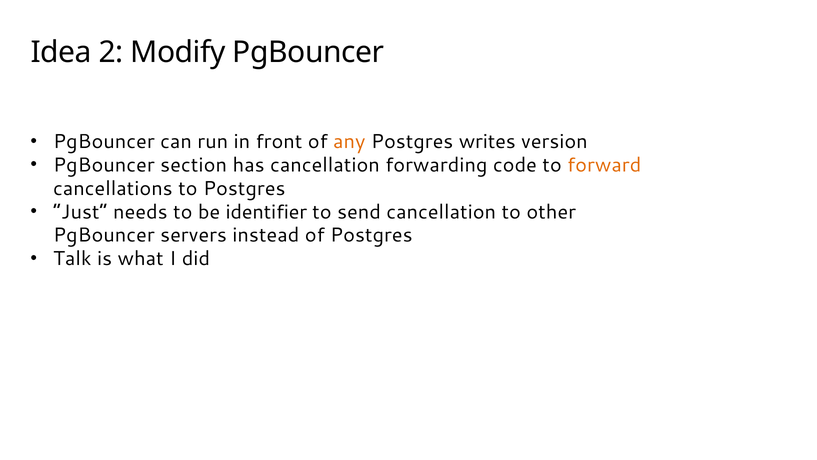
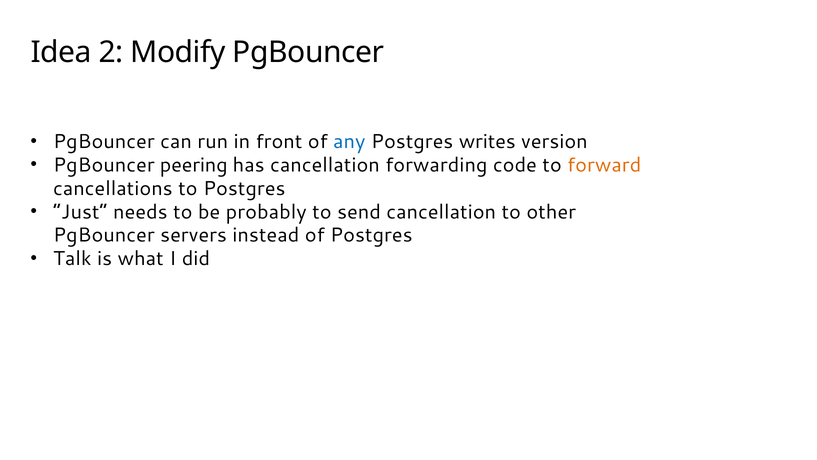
any colour: orange -> blue
section: section -> peering
identifier: identifier -> probably
